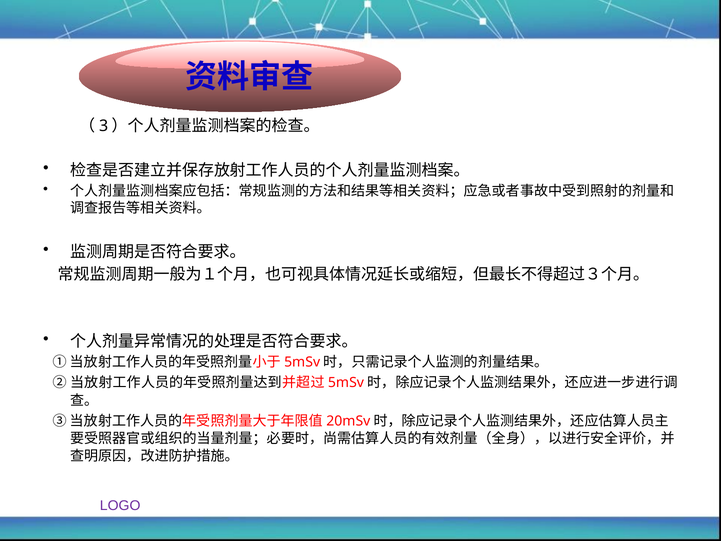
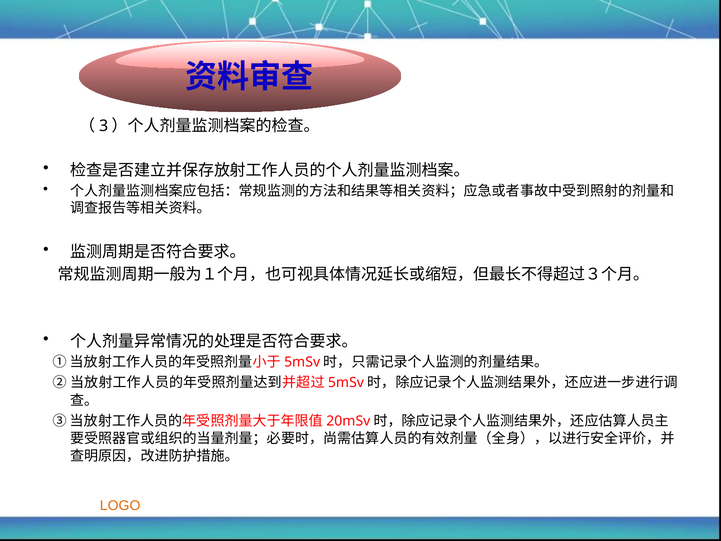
LOGO colour: purple -> orange
